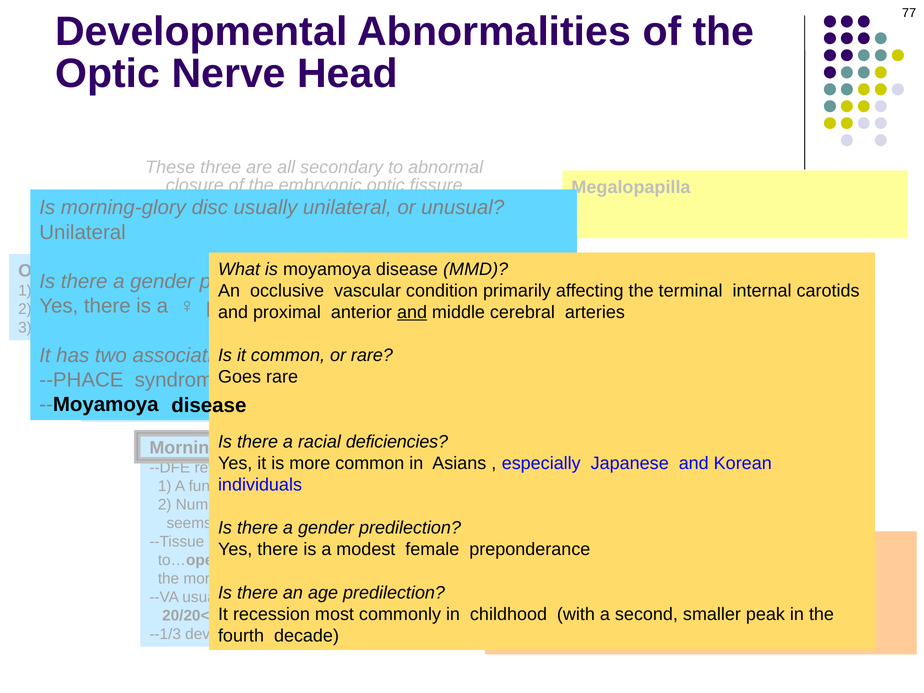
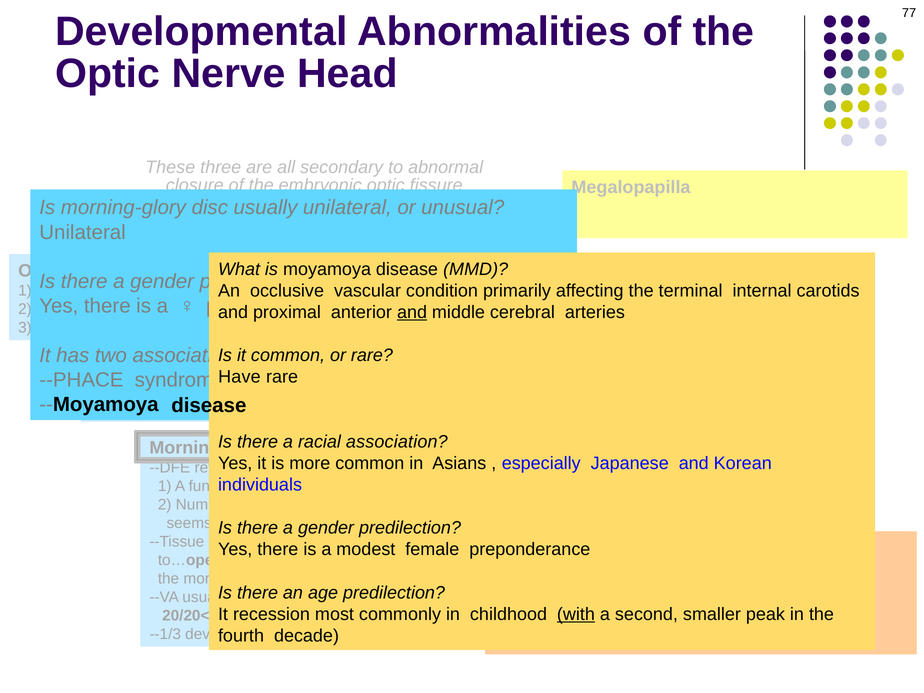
Goes: Goes -> Have
racial deficiencies: deficiencies -> association
with at (576, 614) underline: none -> present
